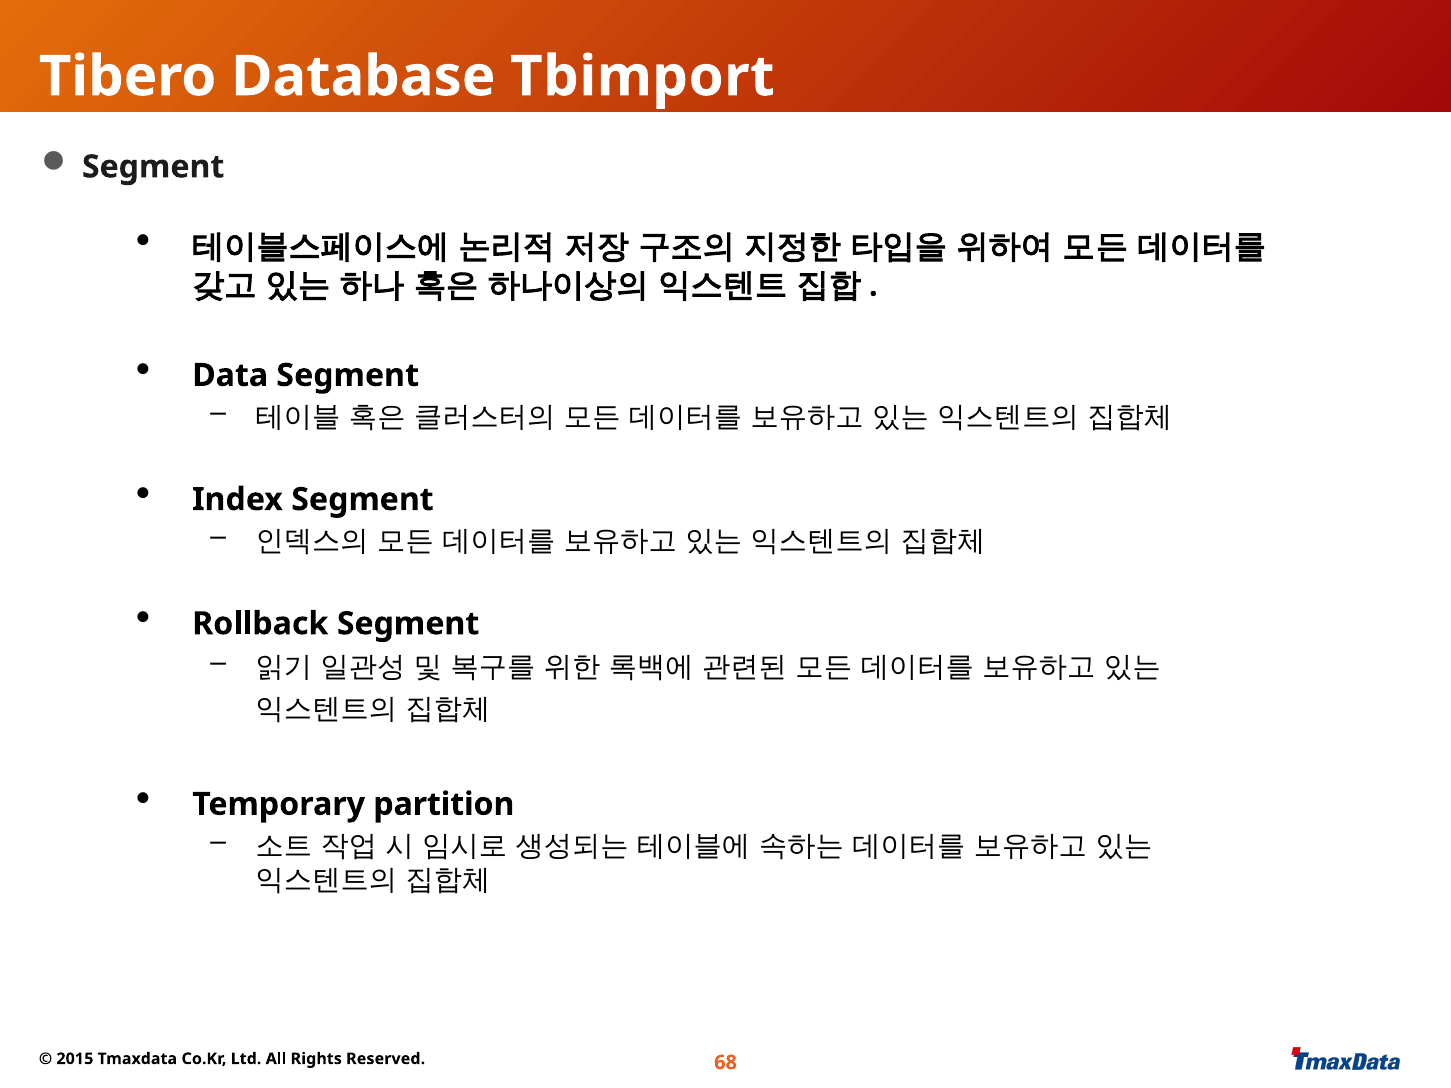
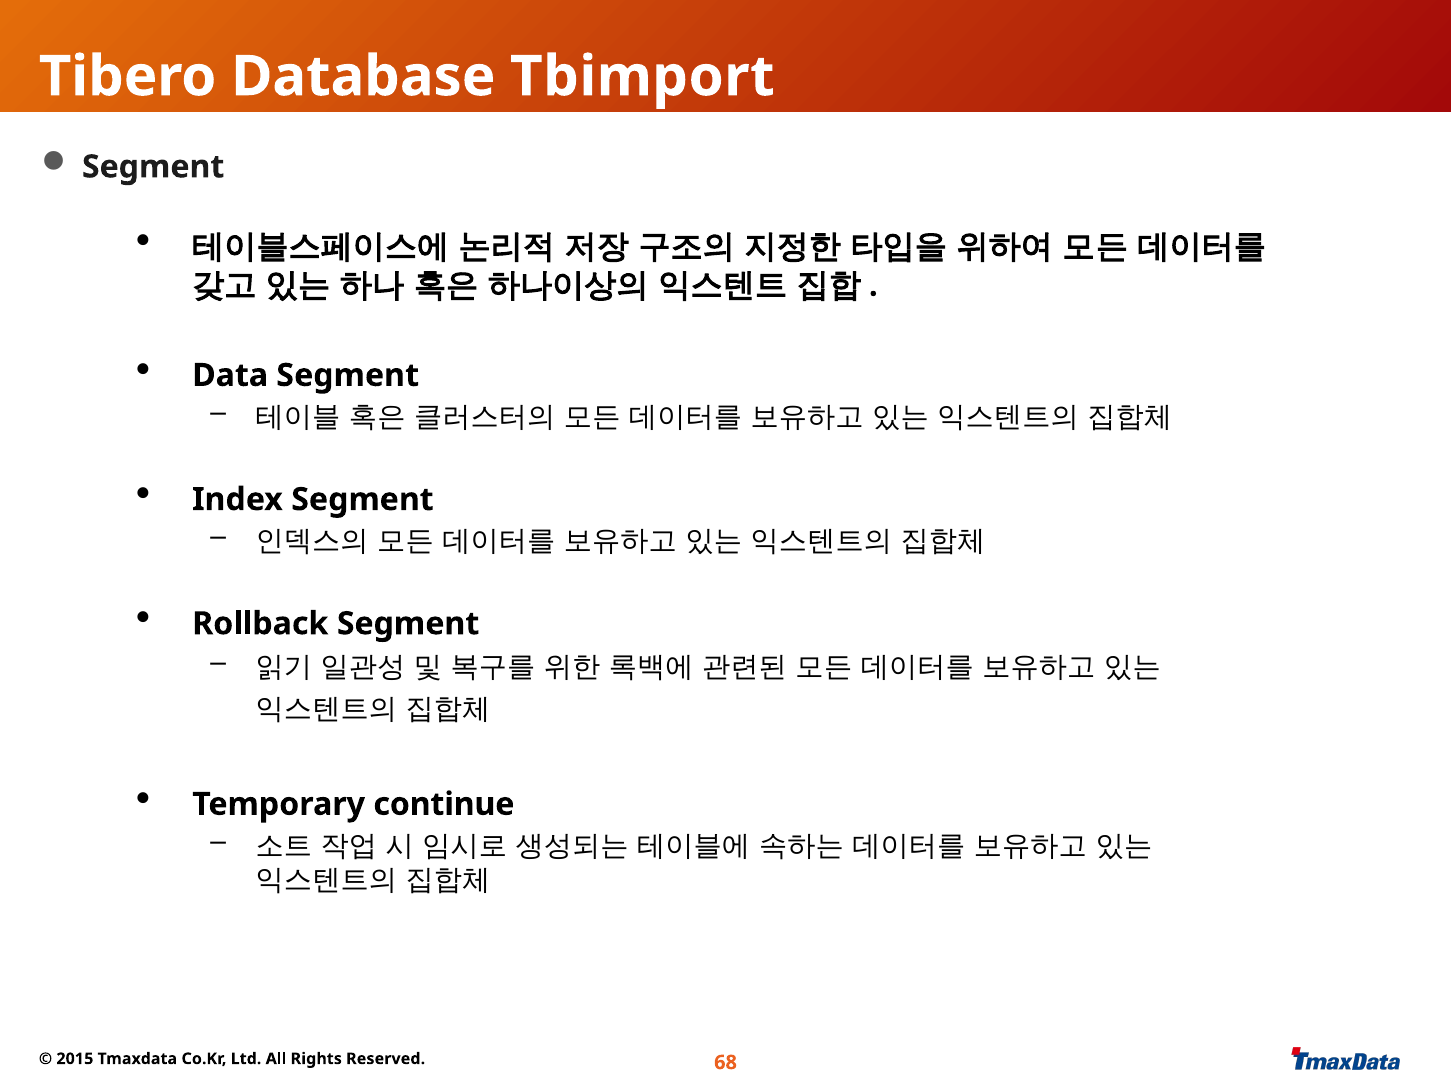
partition: partition -> continue
